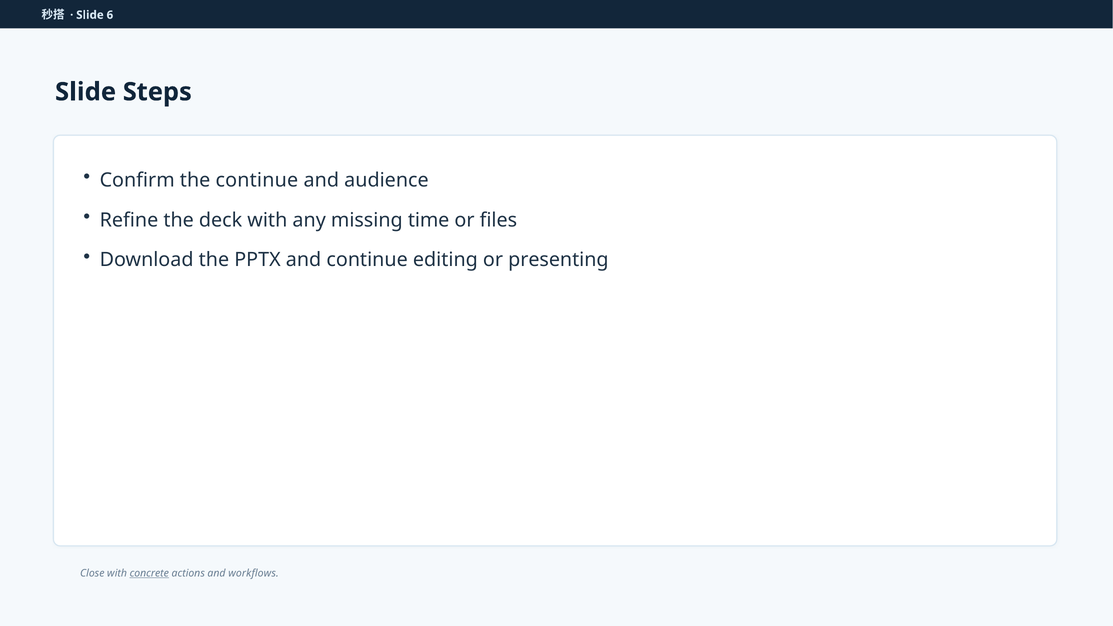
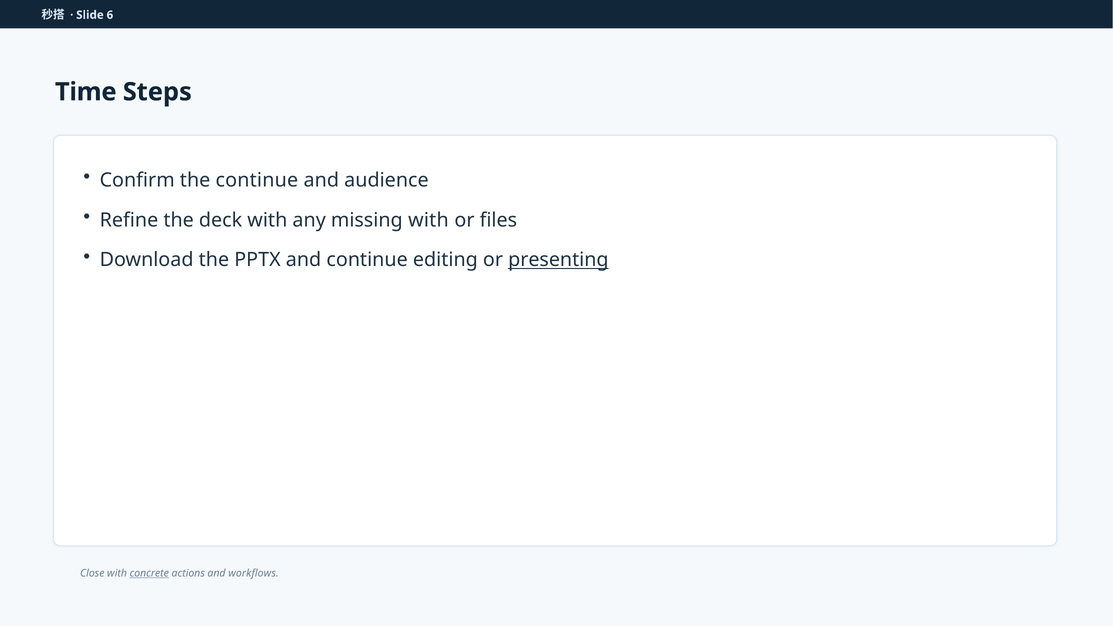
Slide at (86, 92): Slide -> Time
missing time: time -> with
presenting underline: none -> present
